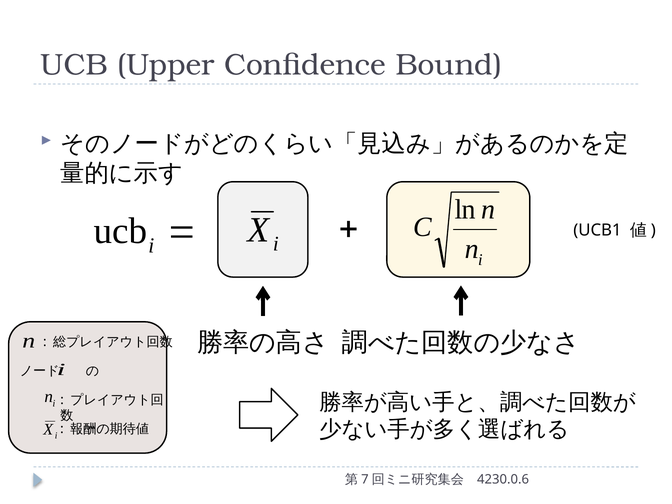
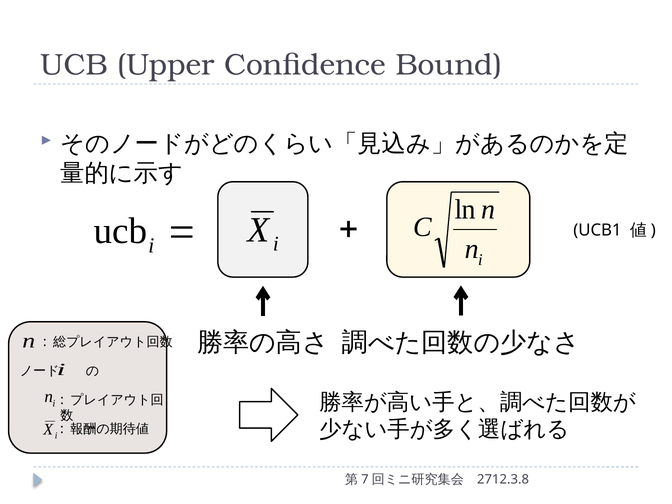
4230.0.6: 4230.0.6 -> 2712.3.8
